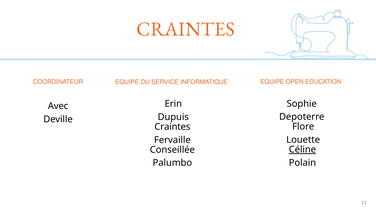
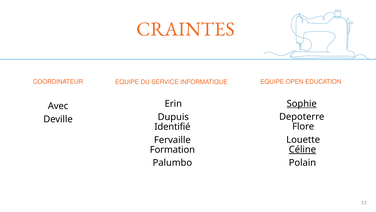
Sophie underline: none -> present
Craintes at (172, 126): Craintes -> Identifié
Conseillée: Conseillée -> Formation
